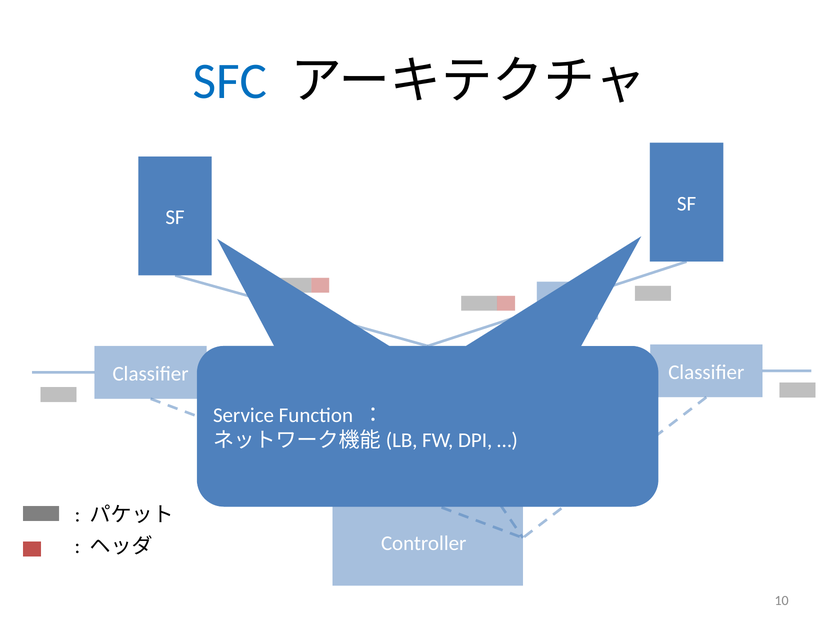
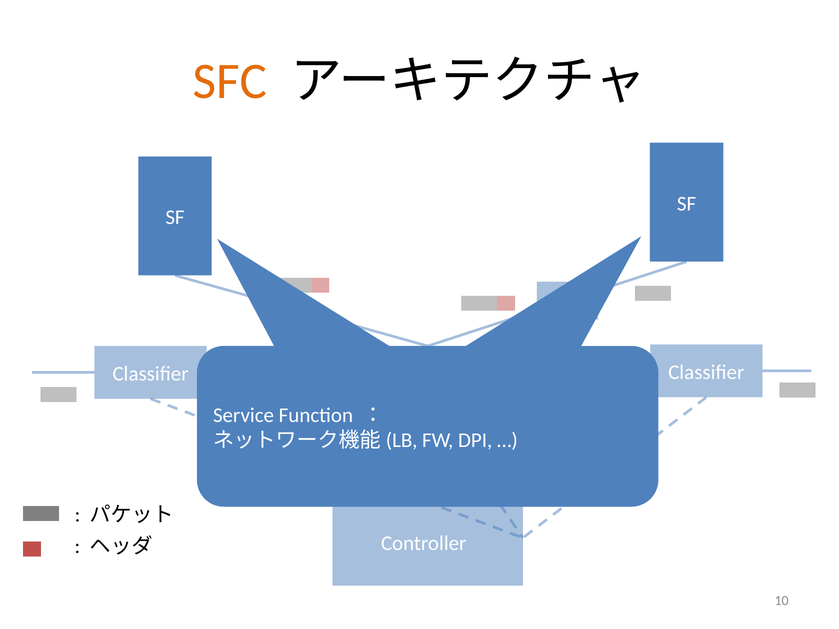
SFC colour: blue -> orange
